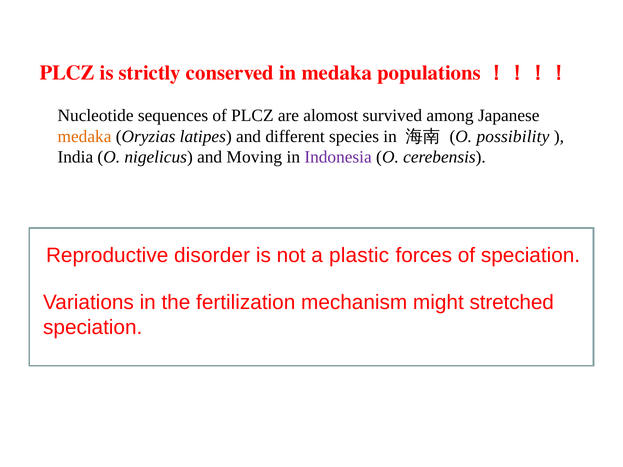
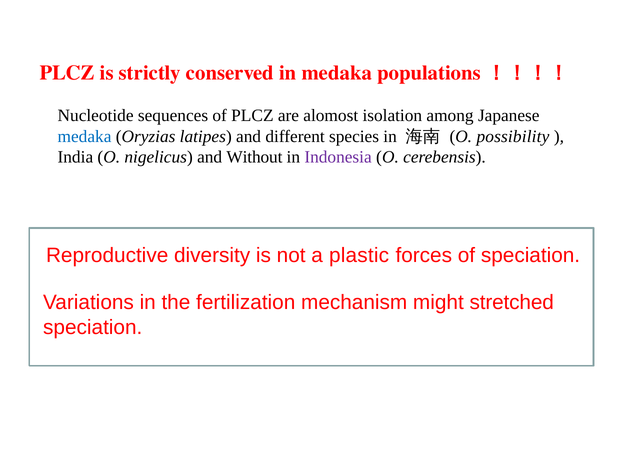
survived: survived -> isolation
medaka at (85, 136) colour: orange -> blue
Moving: Moving -> Without
disorder: disorder -> diversity
